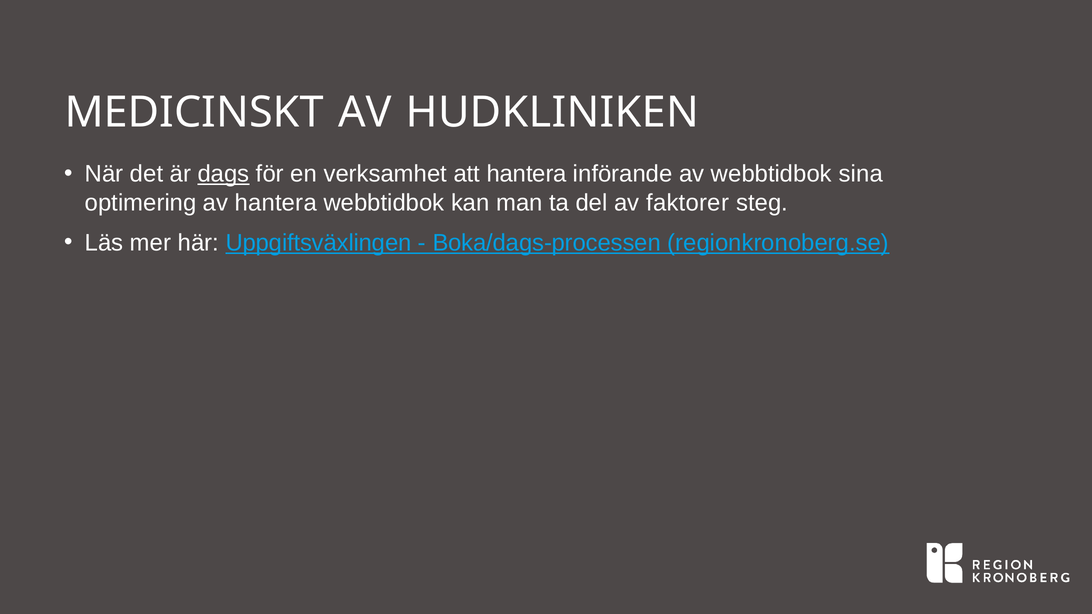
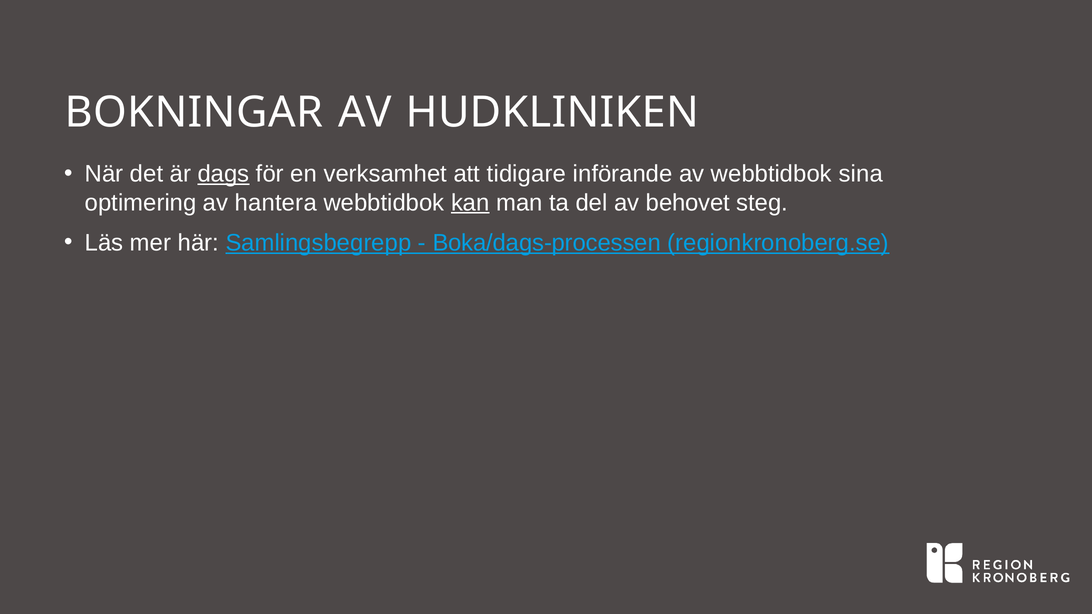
MEDICINSKT: MEDICINSKT -> BOKNINGAR
att hantera: hantera -> tidigare
kan underline: none -> present
faktorer: faktorer -> behovet
Uppgiftsväxlingen: Uppgiftsväxlingen -> Samlingsbegrepp
